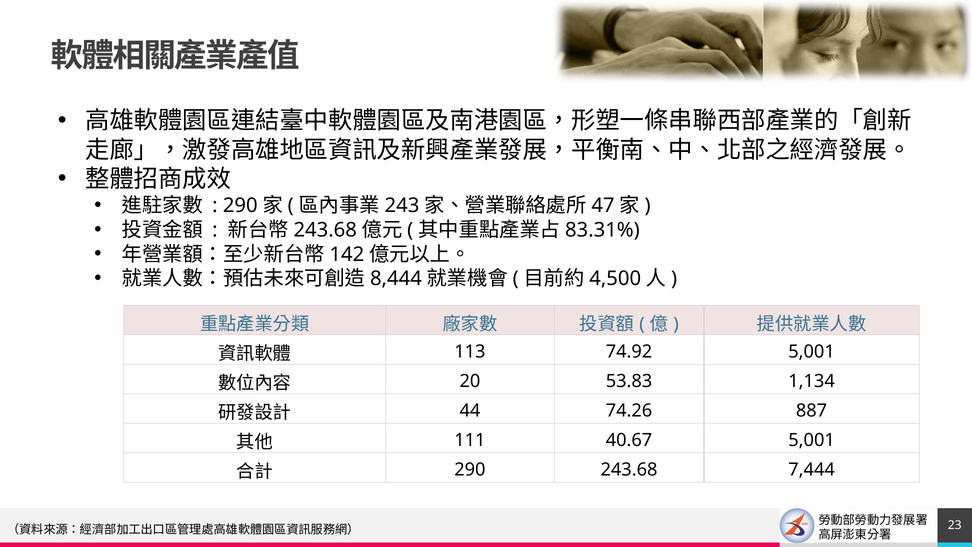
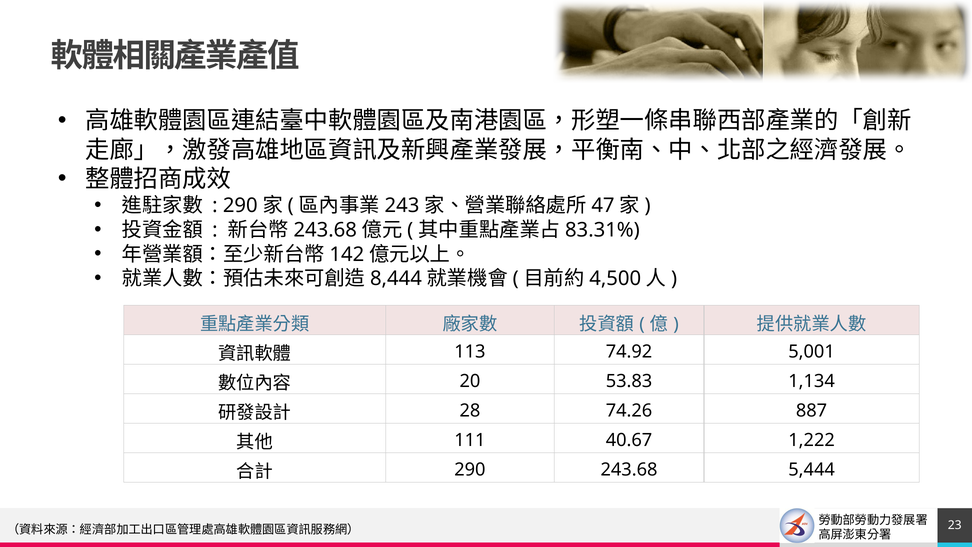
44: 44 -> 28
40.67 5,001: 5,001 -> 1,222
7,444: 7,444 -> 5,444
